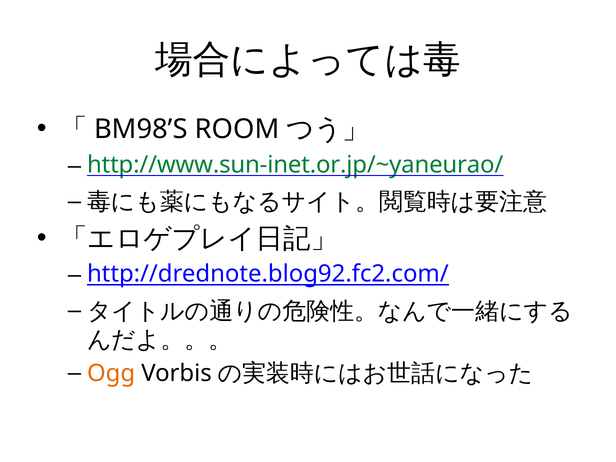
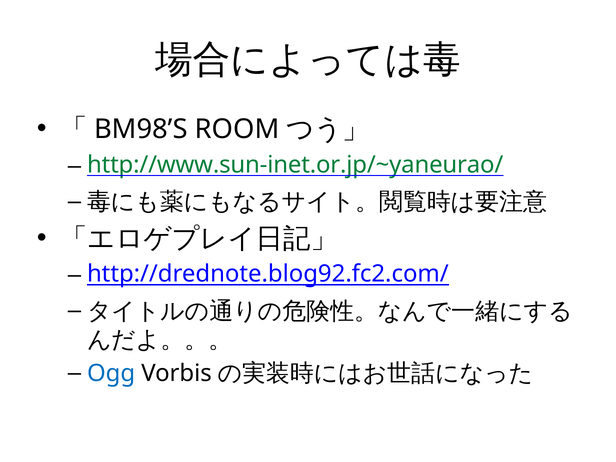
Ogg colour: orange -> blue
